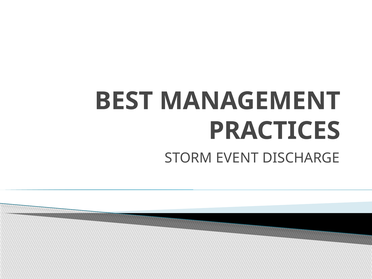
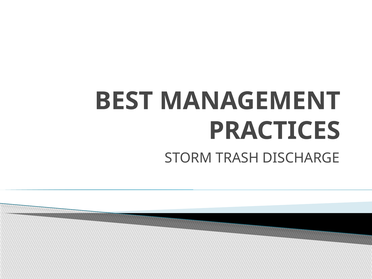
EVENT: EVENT -> TRASH
